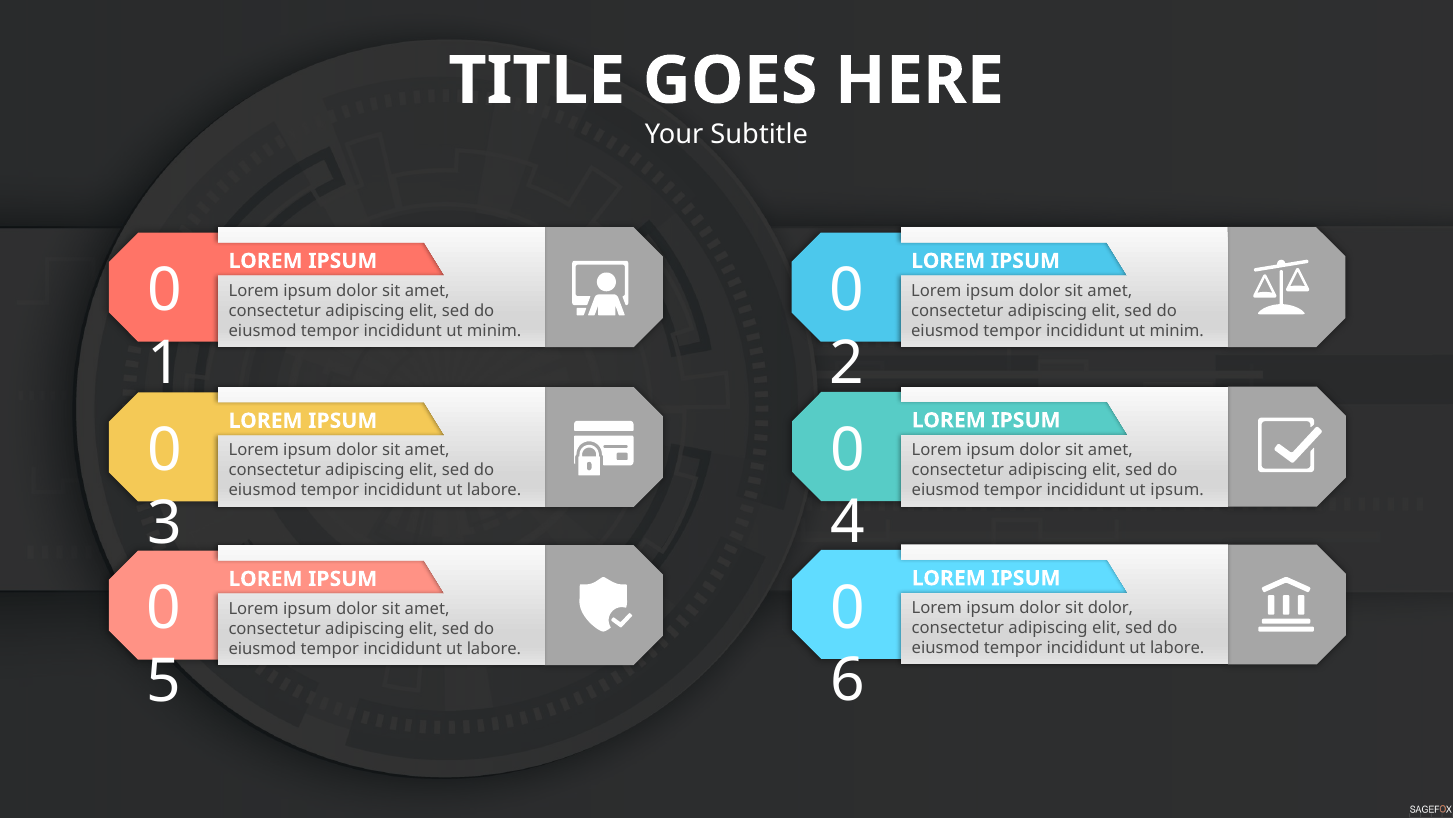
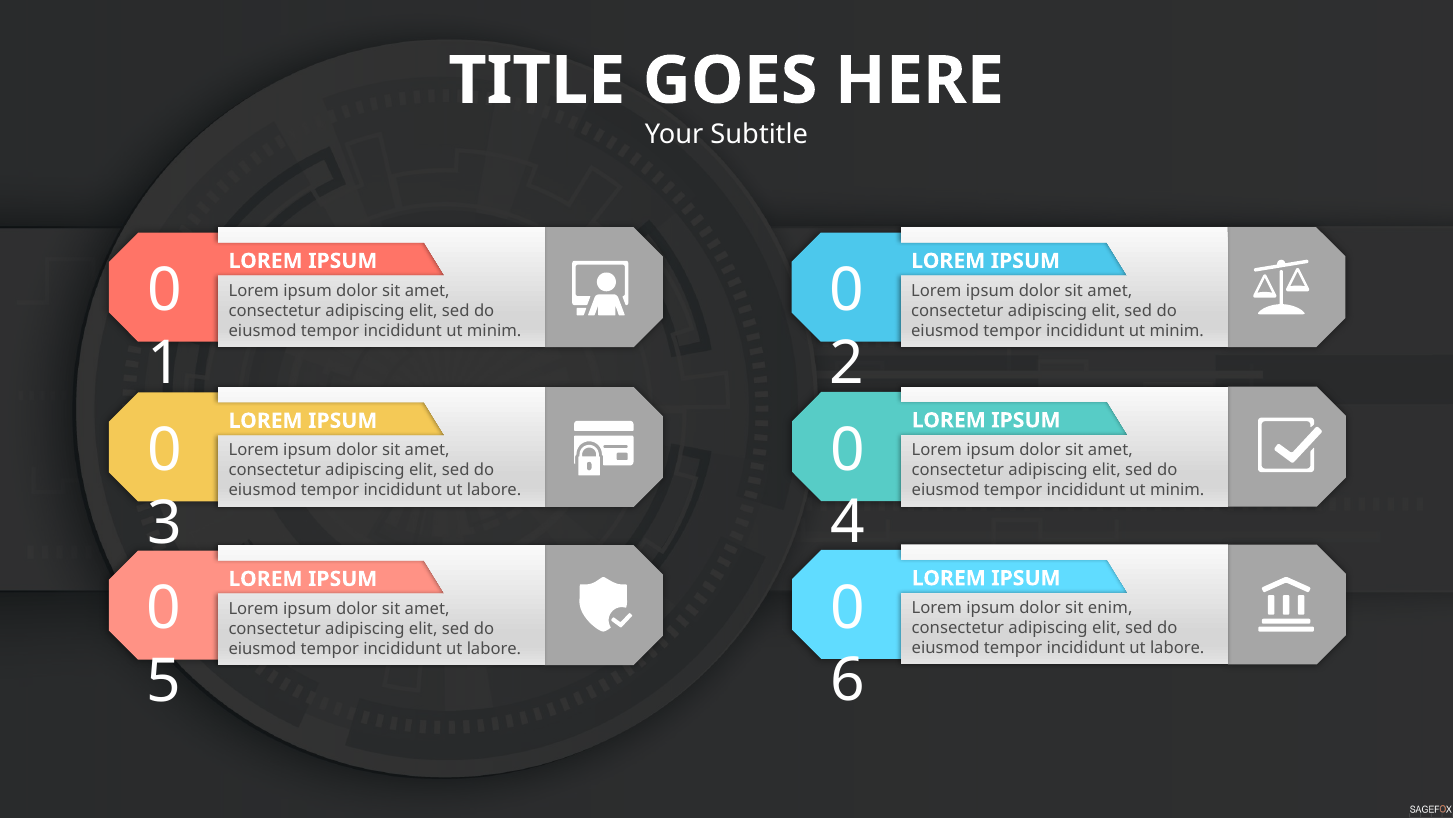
ipsum at (1177, 490): ipsum -> minim
sit dolor: dolor -> enim
